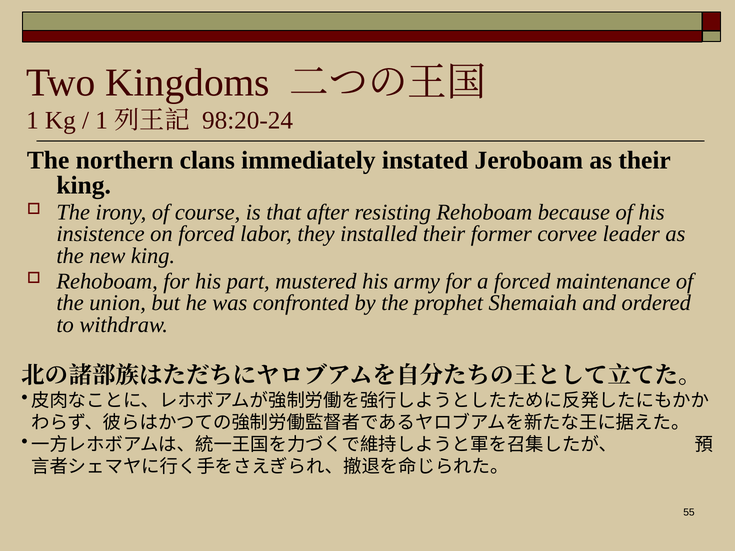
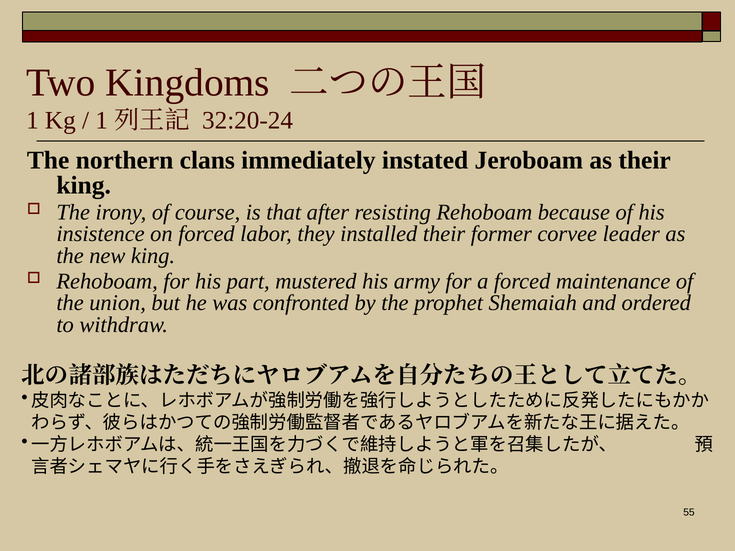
98:20-24: 98:20-24 -> 32:20-24
